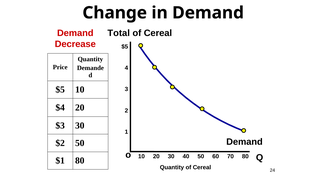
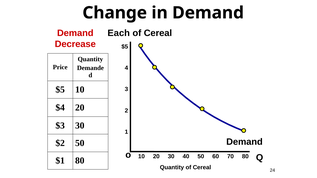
Total: Total -> Each
